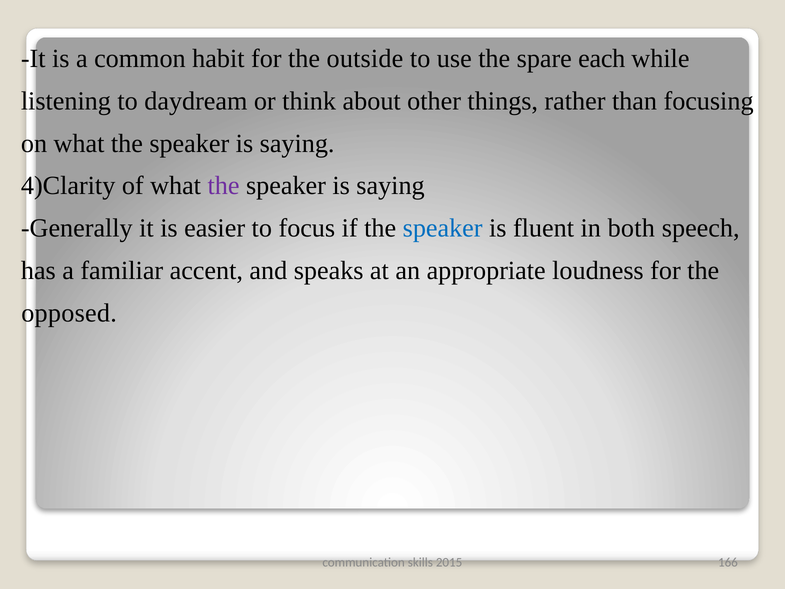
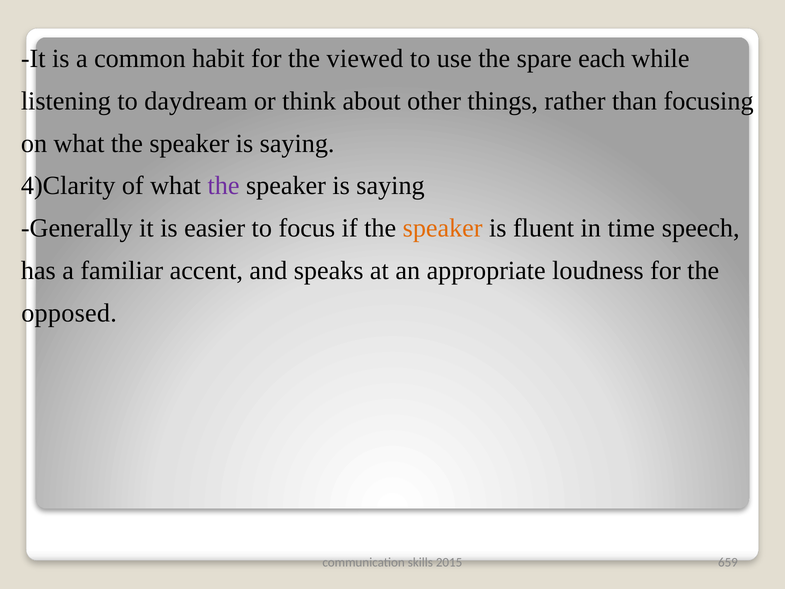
outside: outside -> viewed
speaker at (443, 228) colour: blue -> orange
both: both -> time
166: 166 -> 659
